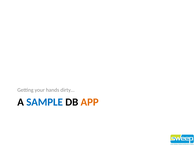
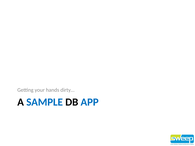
APP colour: orange -> blue
